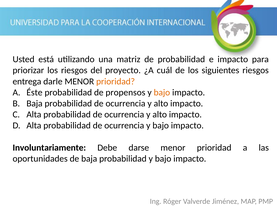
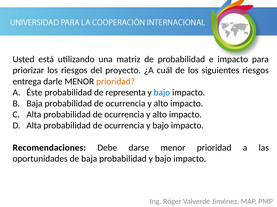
propensos: propensos -> representa
bajo at (162, 93) colour: orange -> blue
Involuntariamente: Involuntariamente -> Recomendaciones
